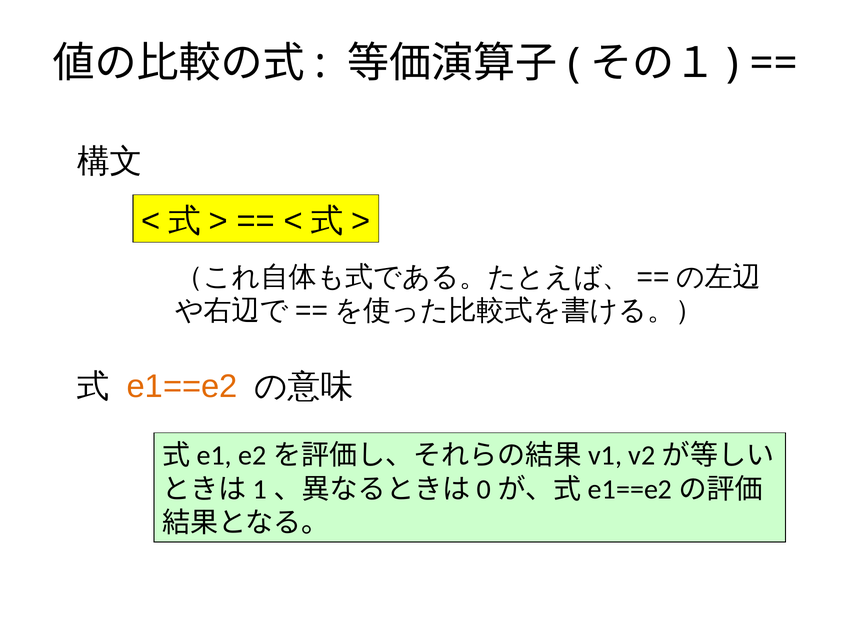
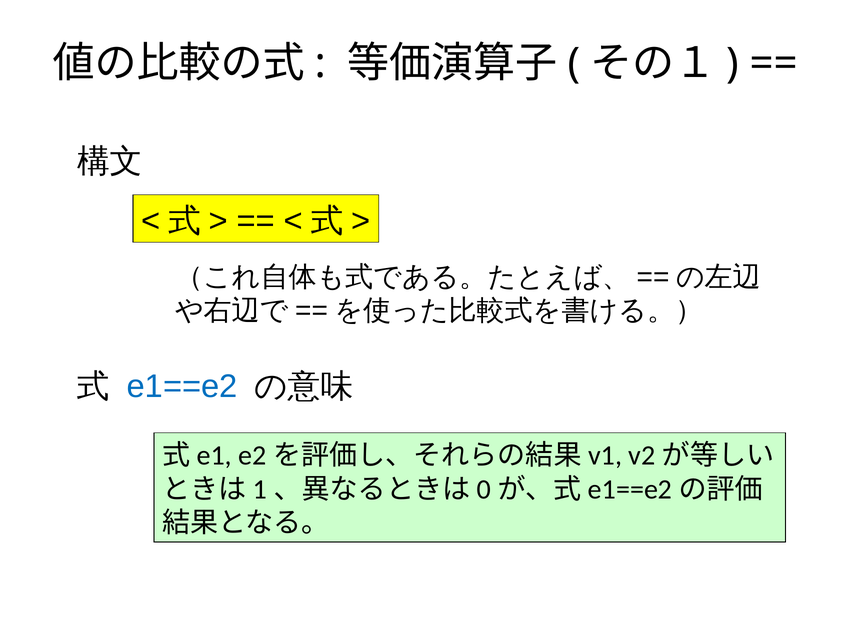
e1==e2 colour: orange -> blue
